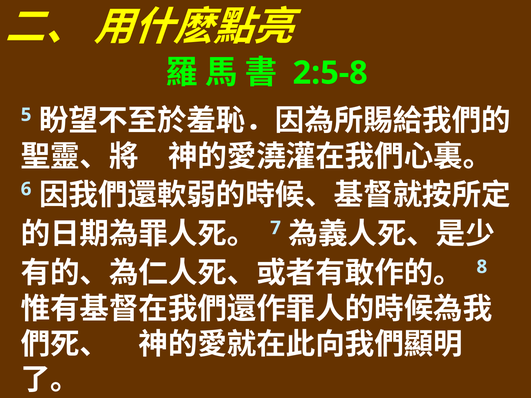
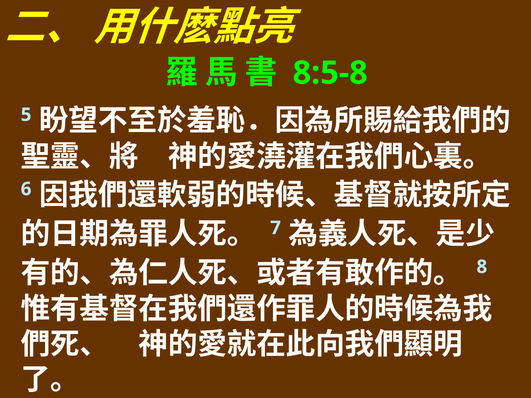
2:5-8: 2:5-8 -> 8:5-8
